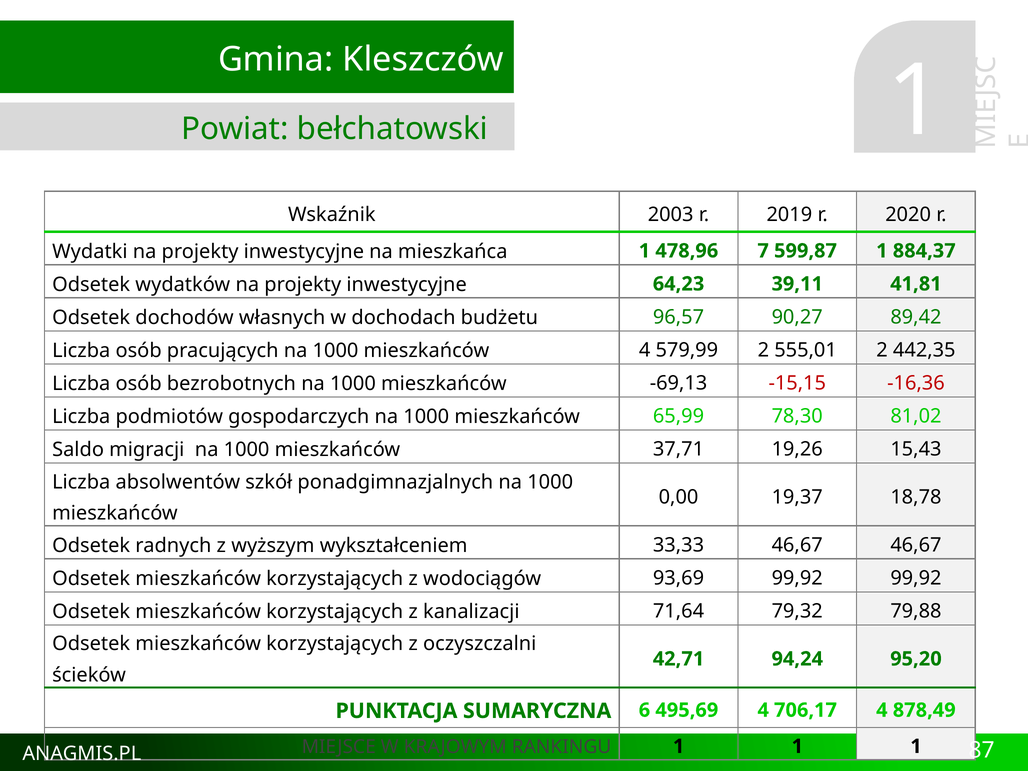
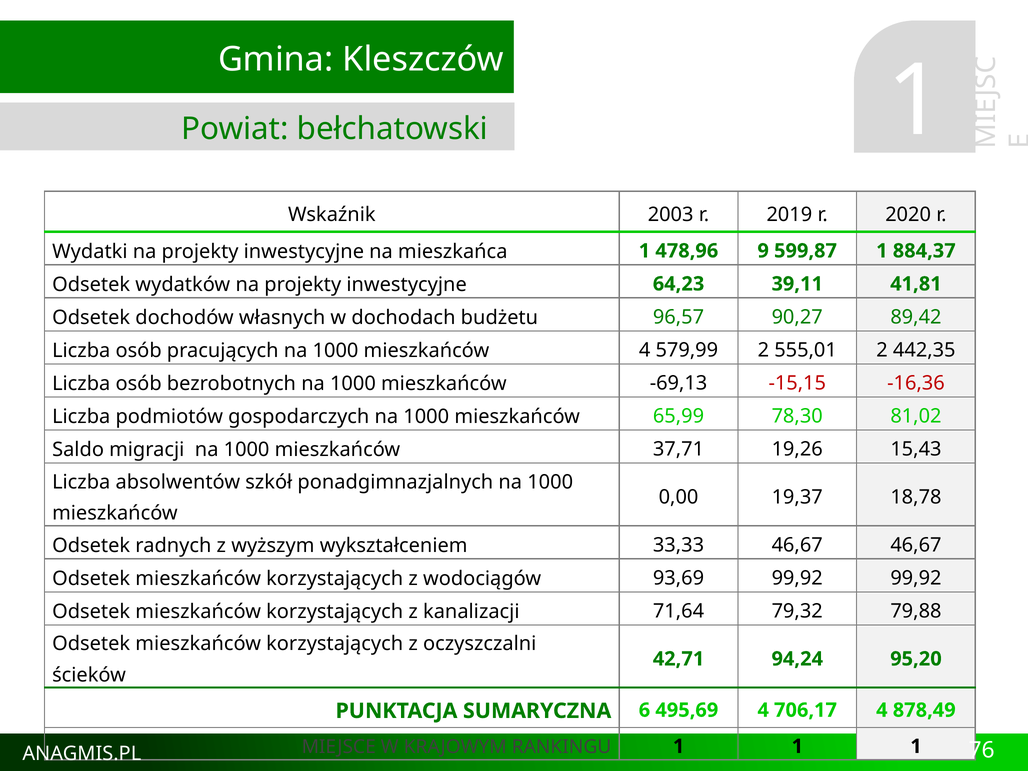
7: 7 -> 9
87: 87 -> 76
